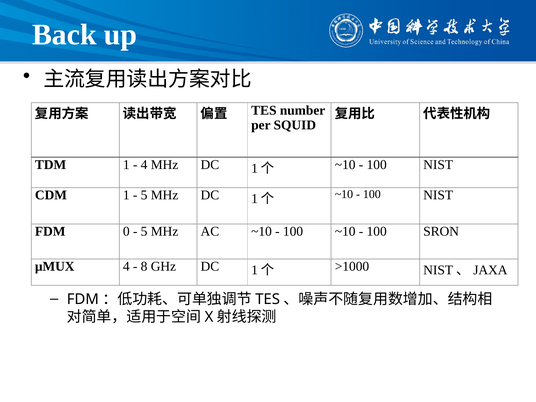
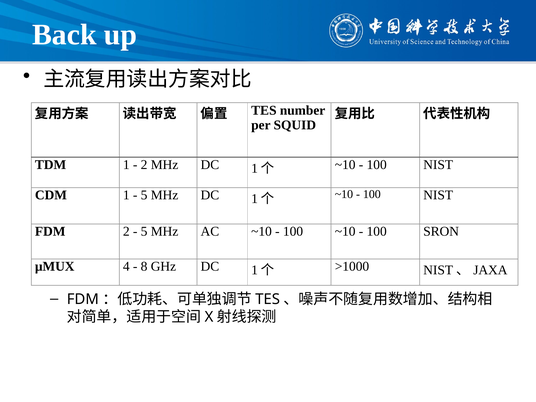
4 at (144, 165): 4 -> 2
FDM 0: 0 -> 2
